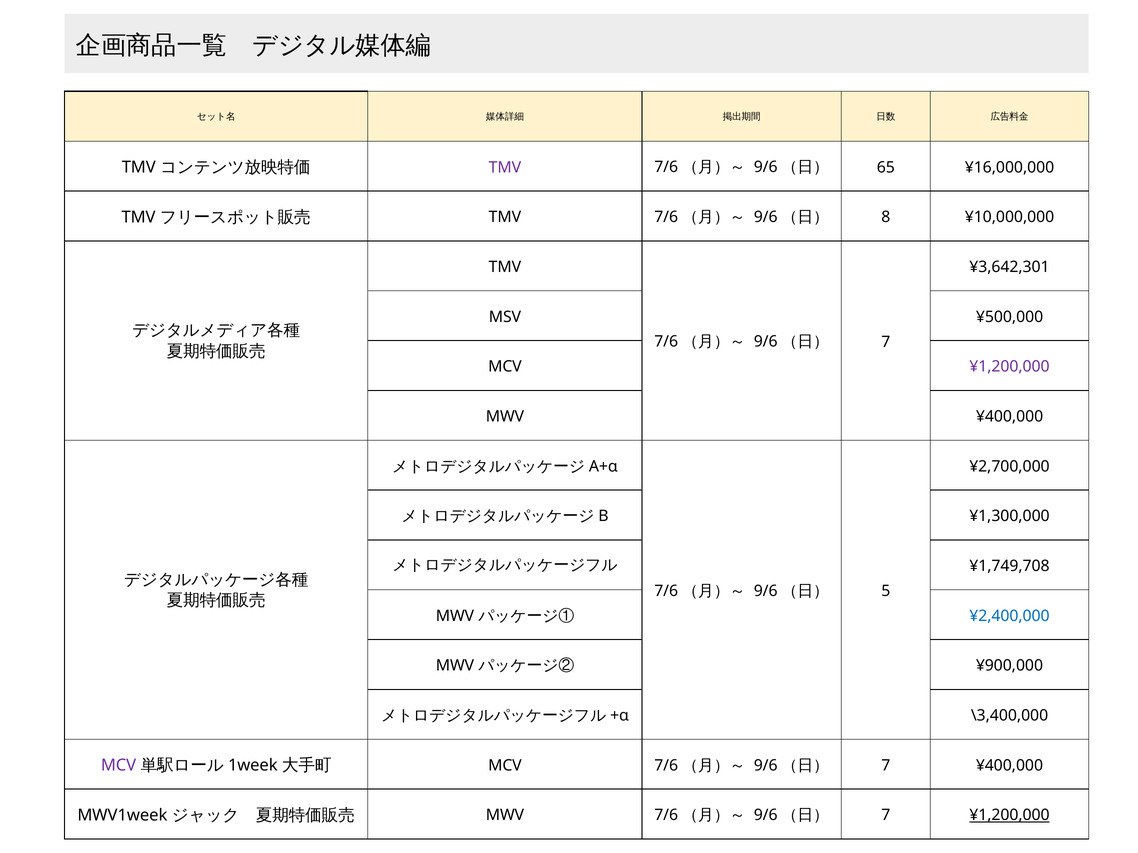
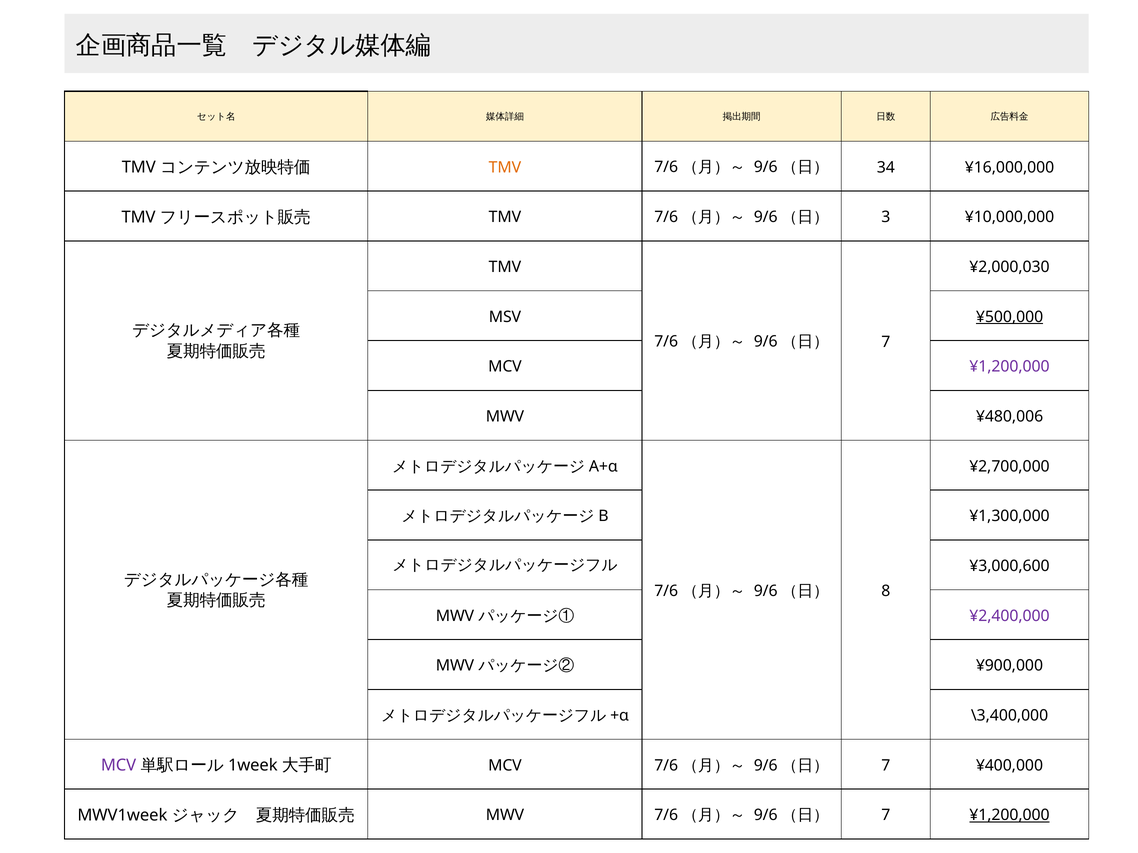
TMV at (505, 167) colour: purple -> orange
65: 65 -> 34
8: 8 -> 3
¥3,642,301: ¥3,642,301 -> ¥2,000,030
¥500,000 underline: none -> present
MWV ¥400,000: ¥400,000 -> ¥480,006
¥1,749,708: ¥1,749,708 -> ¥3,000,600
5: 5 -> 8
¥2,400,000 colour: blue -> purple
